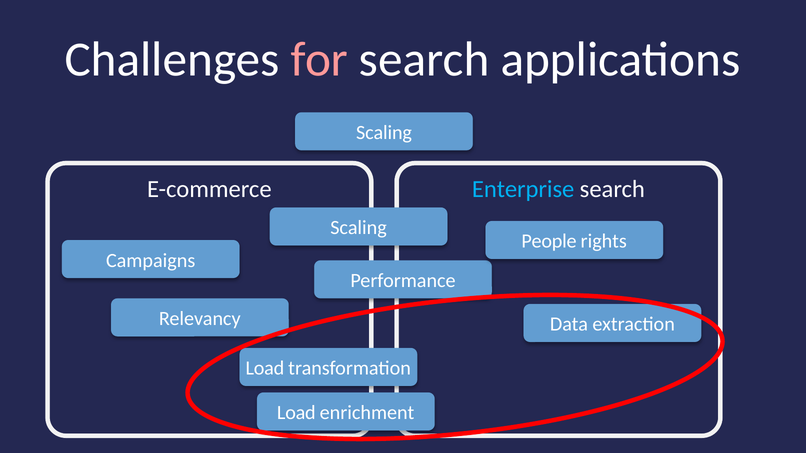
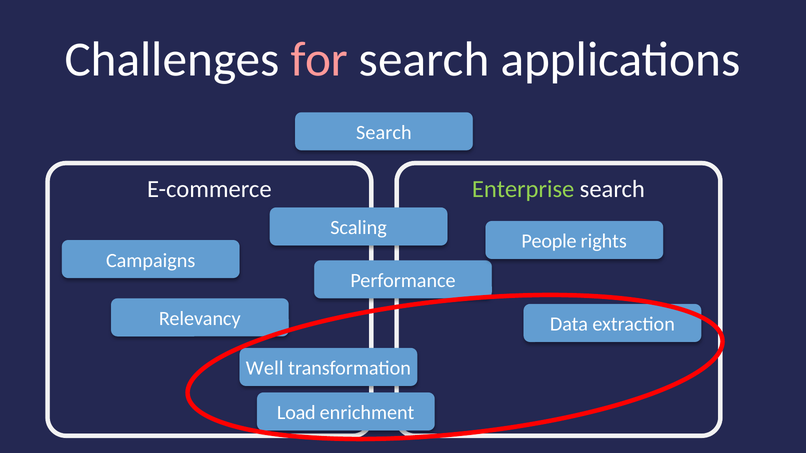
Scaling at (384, 133): Scaling -> Search
Enterprise colour: light blue -> light green
Load at (265, 369): Load -> Well
